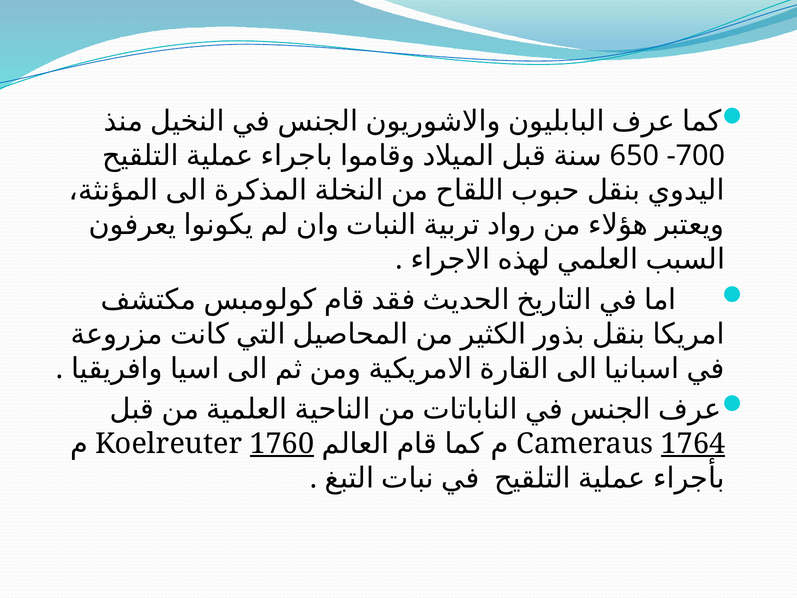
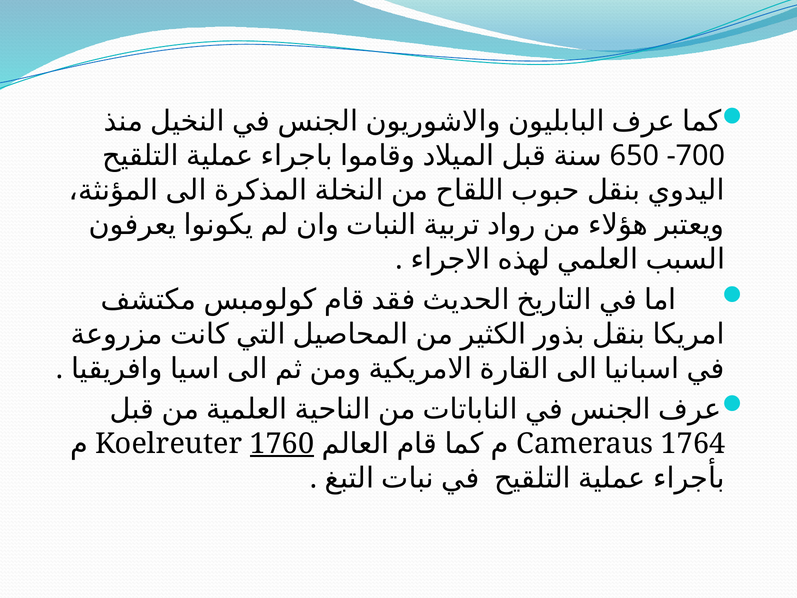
1764 underline: present -> none
